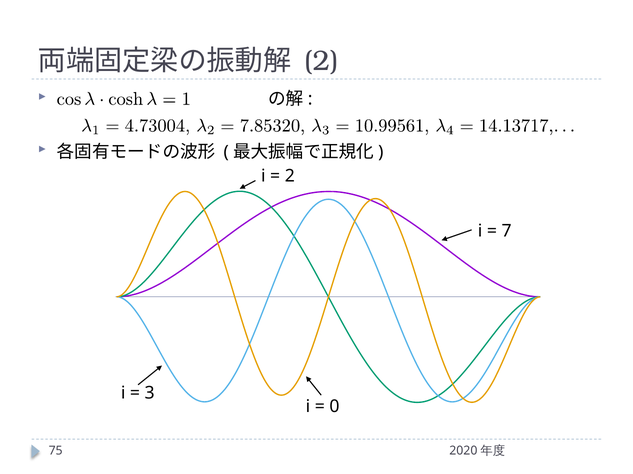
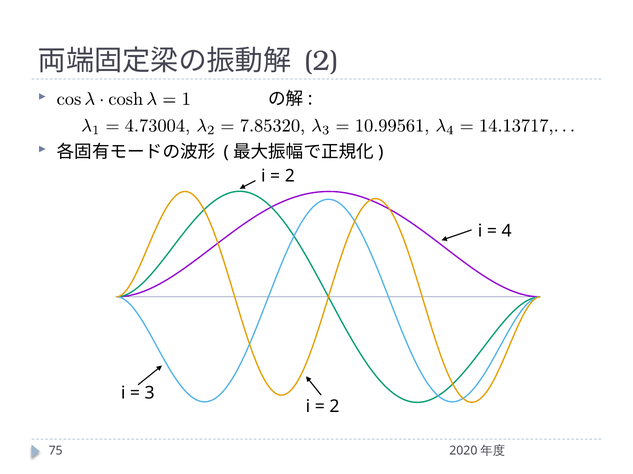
7: 7 -> 4
0 at (334, 407): 0 -> 2
